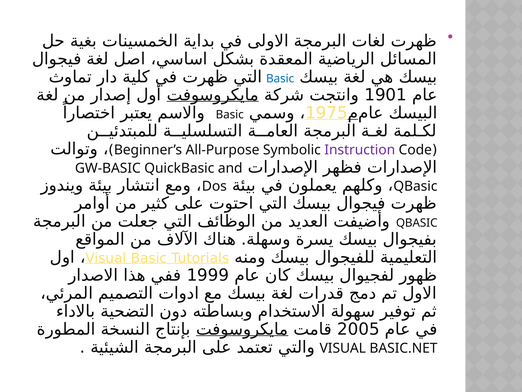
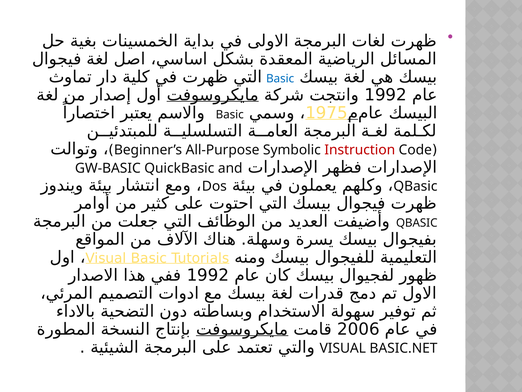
1901 at (386, 95): 1901 -> 1992
Instruction colour: purple -> red
1999 at (208, 275): 1999 -> 1992
2005: 2005 -> 2006
